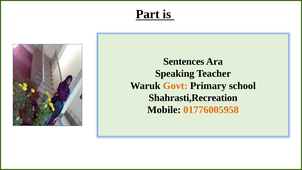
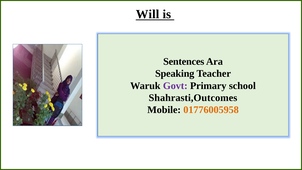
Part: Part -> Will
Govt colour: orange -> purple
Shahrasti,Recreation: Shahrasti,Recreation -> Shahrasti,Outcomes
